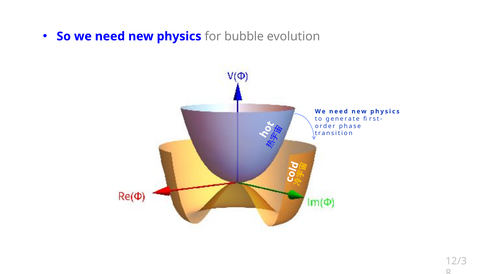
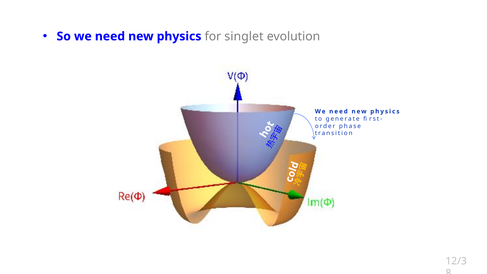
bubble: bubble -> singlet
